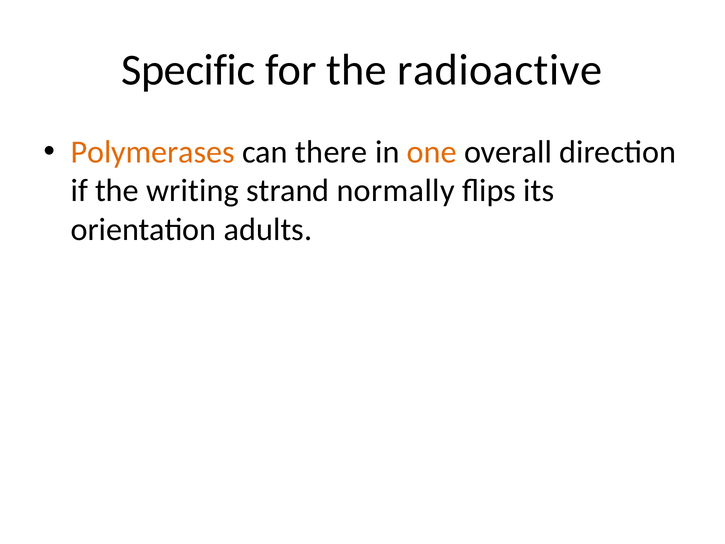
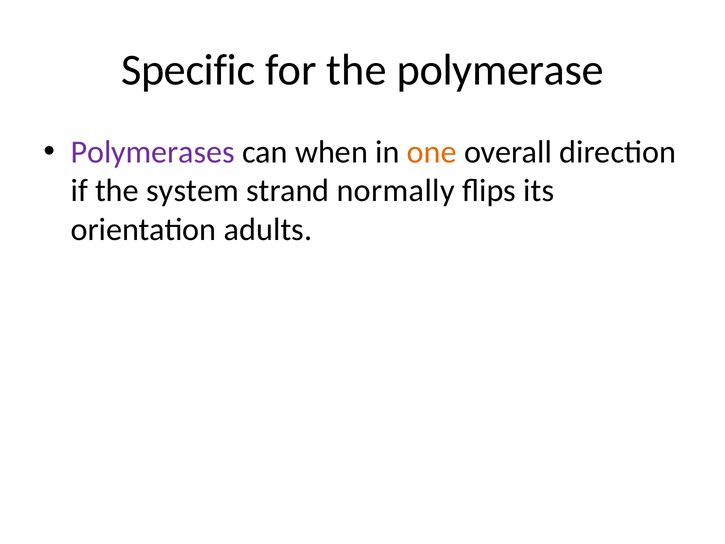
radioactive: radioactive -> polymerase
Polymerases colour: orange -> purple
there: there -> when
writing: writing -> system
